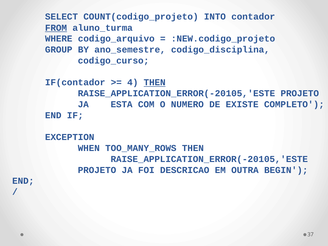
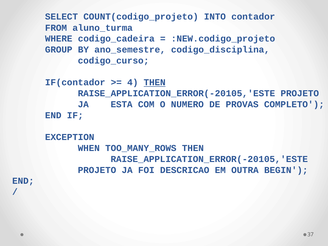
FROM underline: present -> none
codigo_arquivo: codigo_arquivo -> codigo_cadeira
EXISTE: EXISTE -> PROVAS
